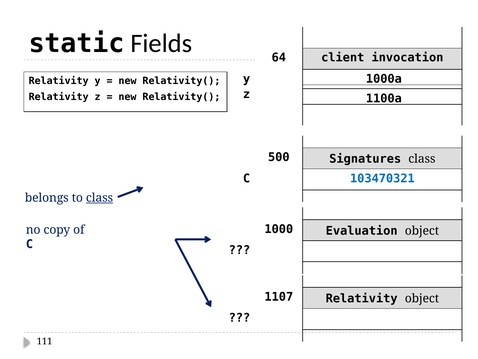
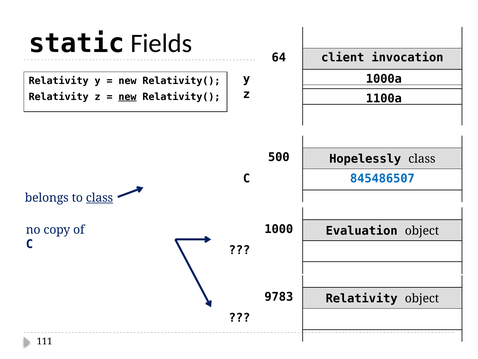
new at (127, 97) underline: none -> present
Signatures: Signatures -> Hopelessly
103470321: 103470321 -> 845486507
1107: 1107 -> 9783
